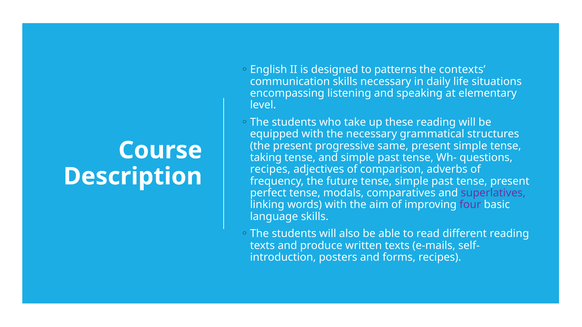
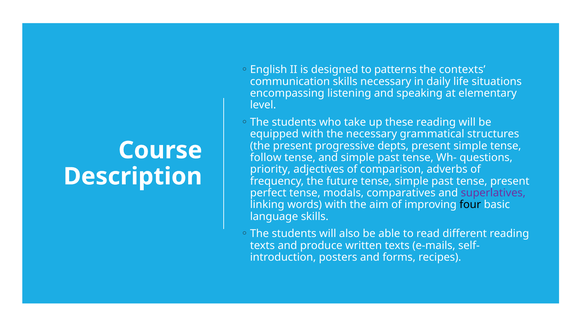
same: same -> depts
taking: taking -> follow
recipes at (270, 170): recipes -> priority
four colour: purple -> black
